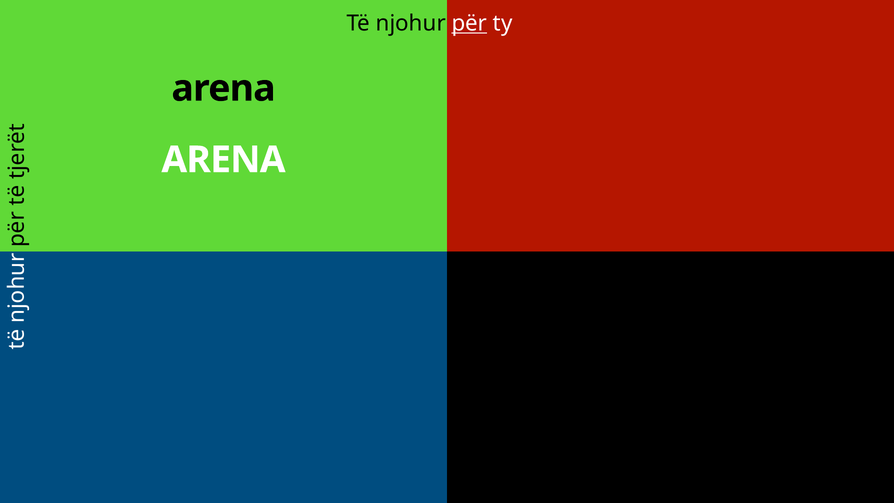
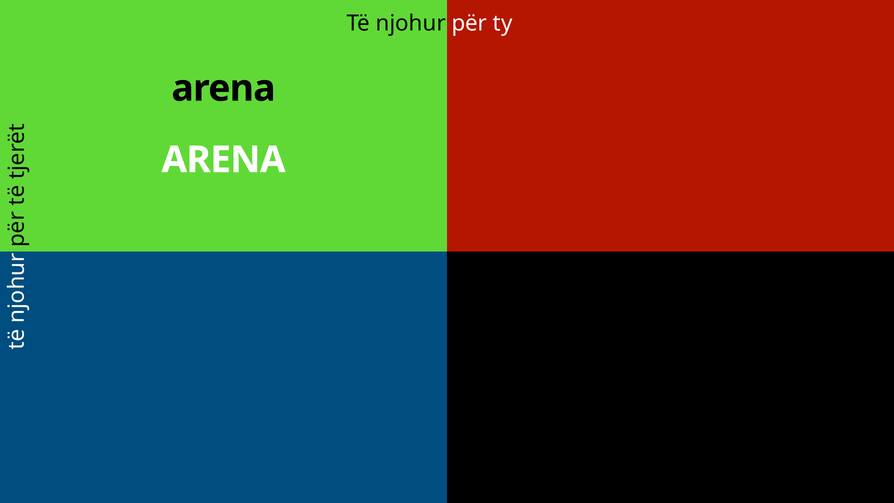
për underline: present -> none
